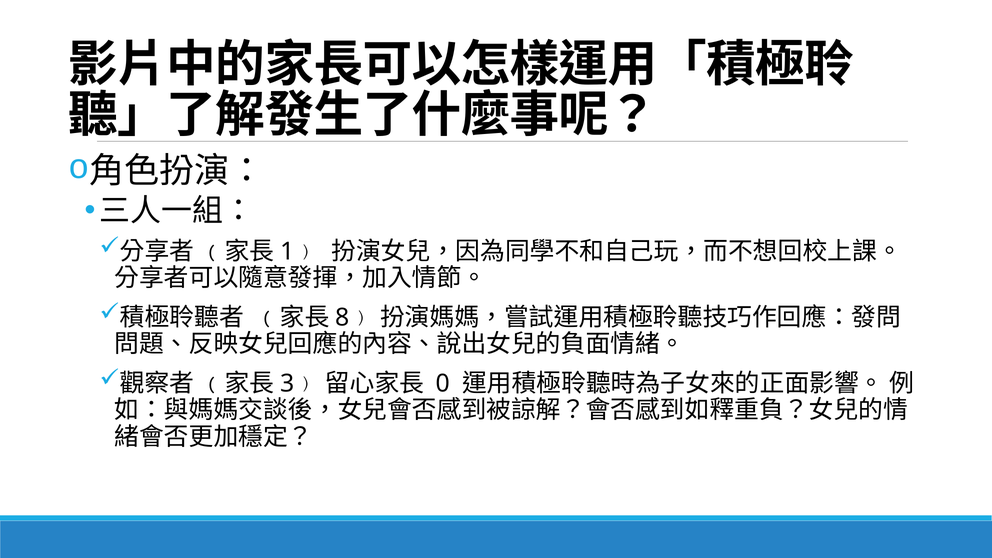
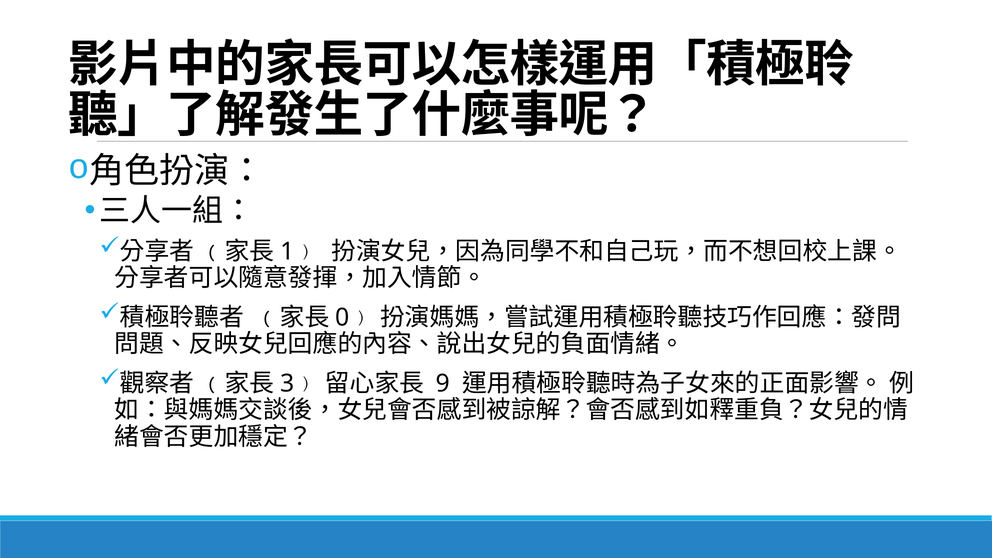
8: 8 -> 0
0: 0 -> 9
